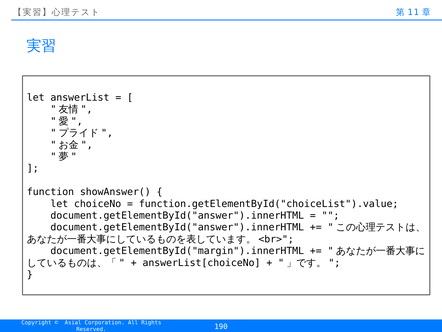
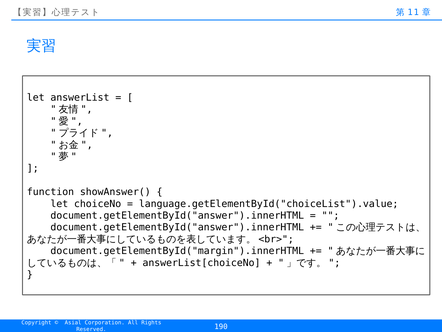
function.getElementById("choiceList").value: function.getElementById("choiceList").value -> language.getElementById("choiceList").value
